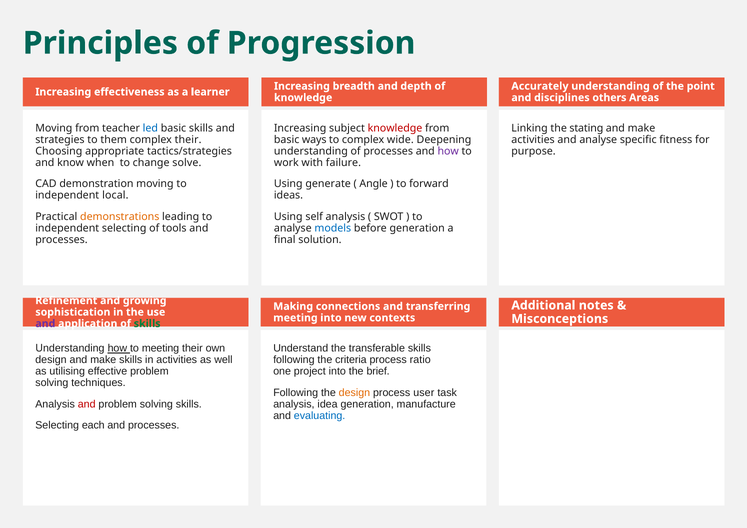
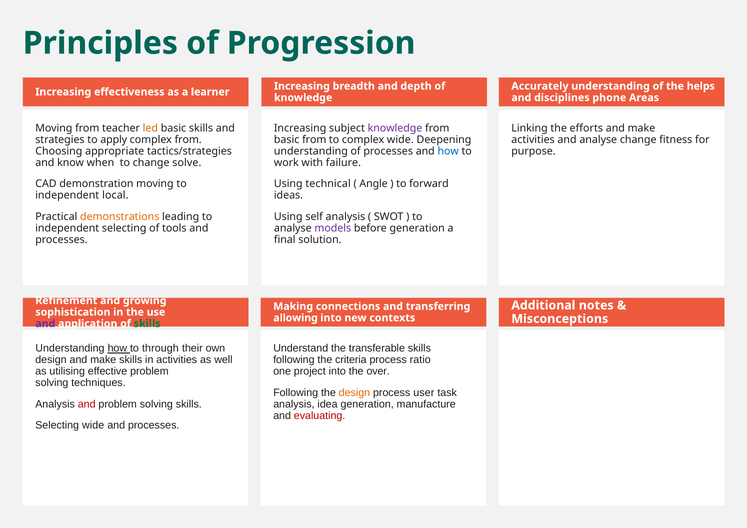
point: point -> helps
others: others -> phone
led colour: blue -> orange
knowledge at (395, 128) colour: red -> purple
stating: stating -> efforts
them: them -> apply
complex their: their -> from
basic ways: ways -> from
analyse specific: specific -> change
how at (448, 151) colour: purple -> blue
generate: generate -> technical
models colour: blue -> purple
meeting at (295, 318): meeting -> allowing
to meeting: meeting -> through
brief: brief -> over
evaluating colour: blue -> red
Selecting each: each -> wide
